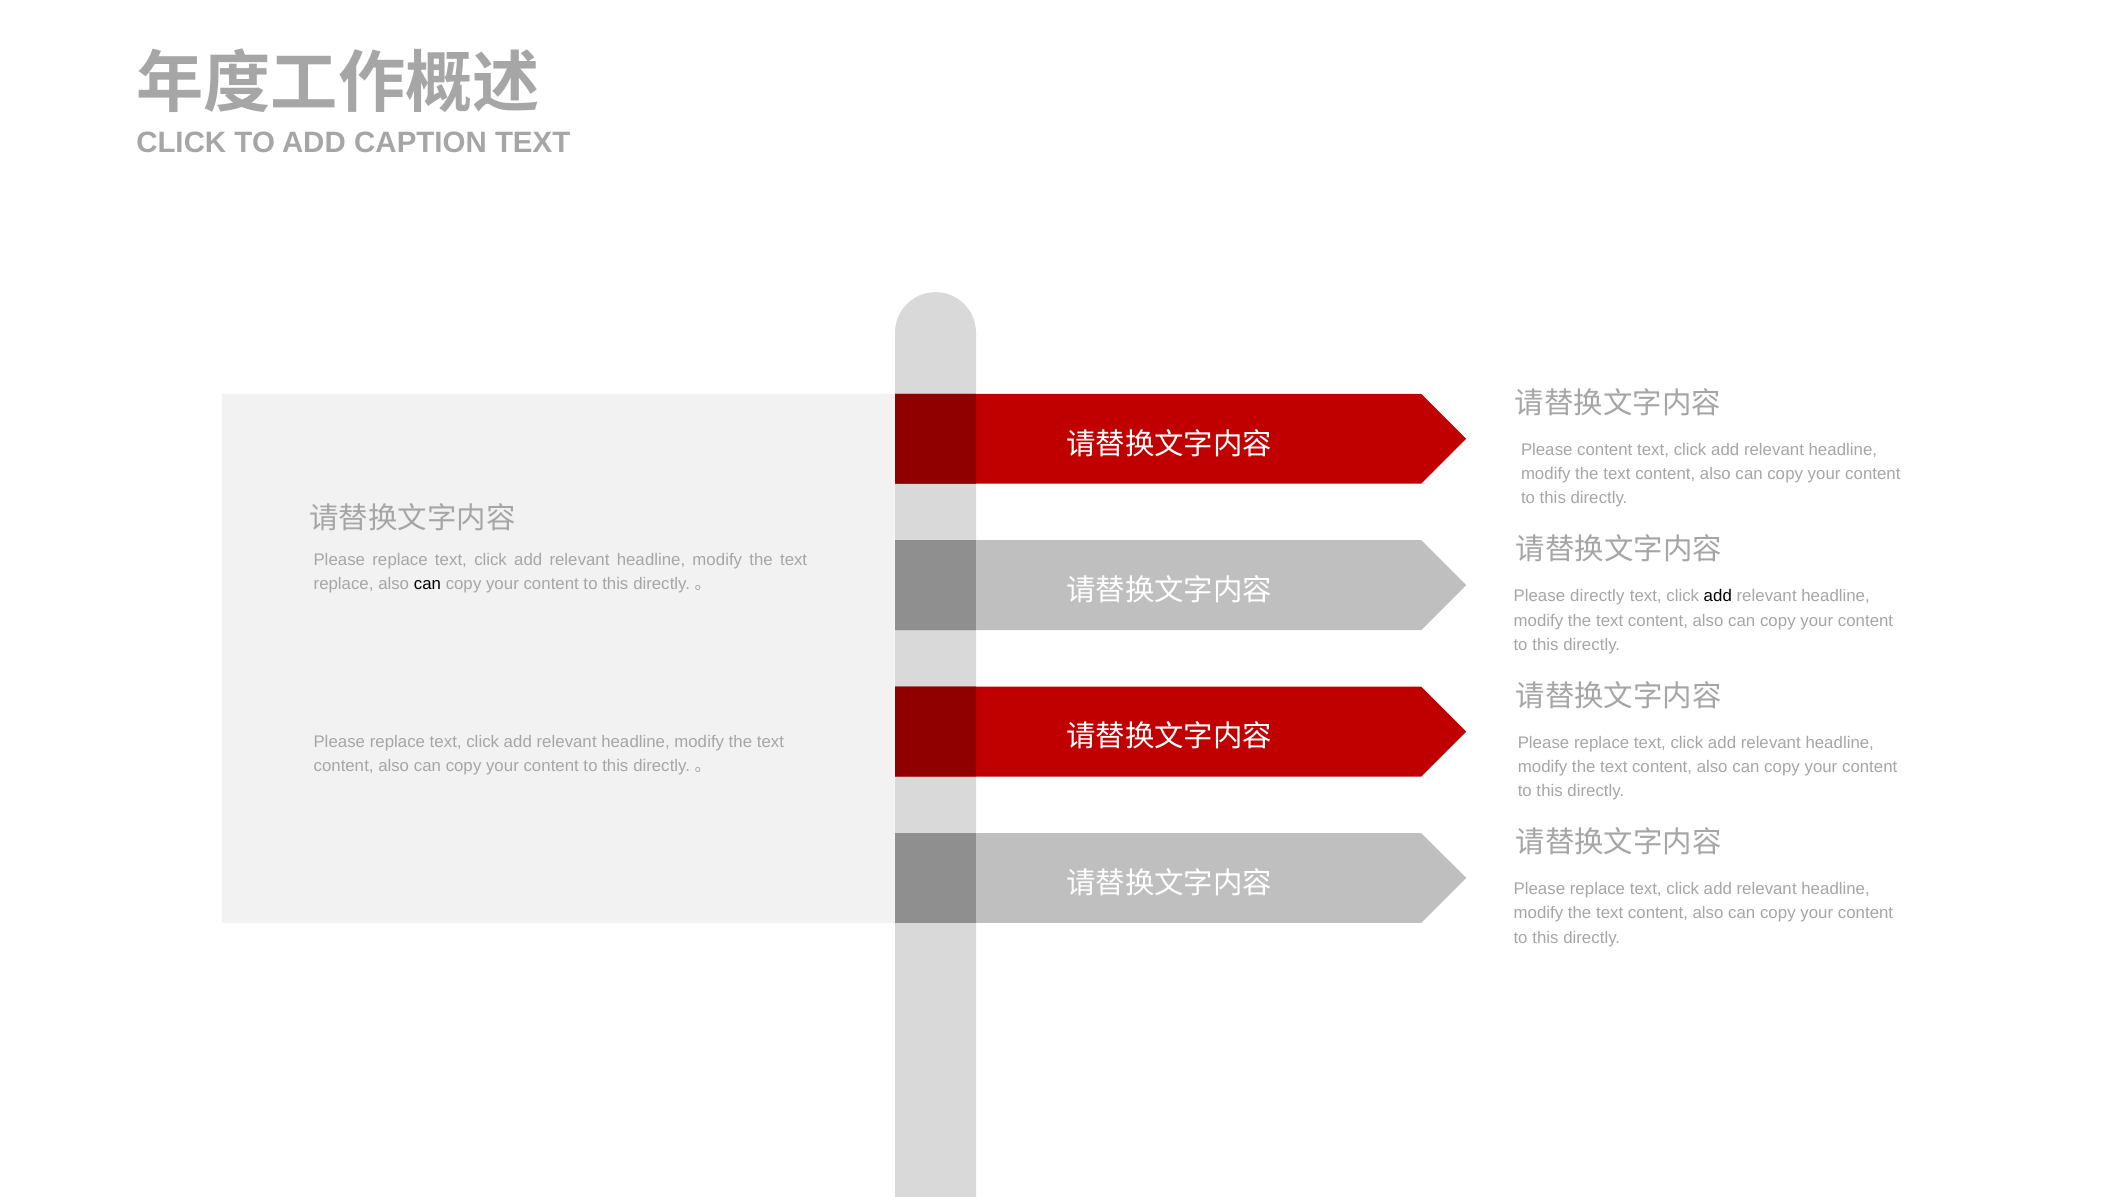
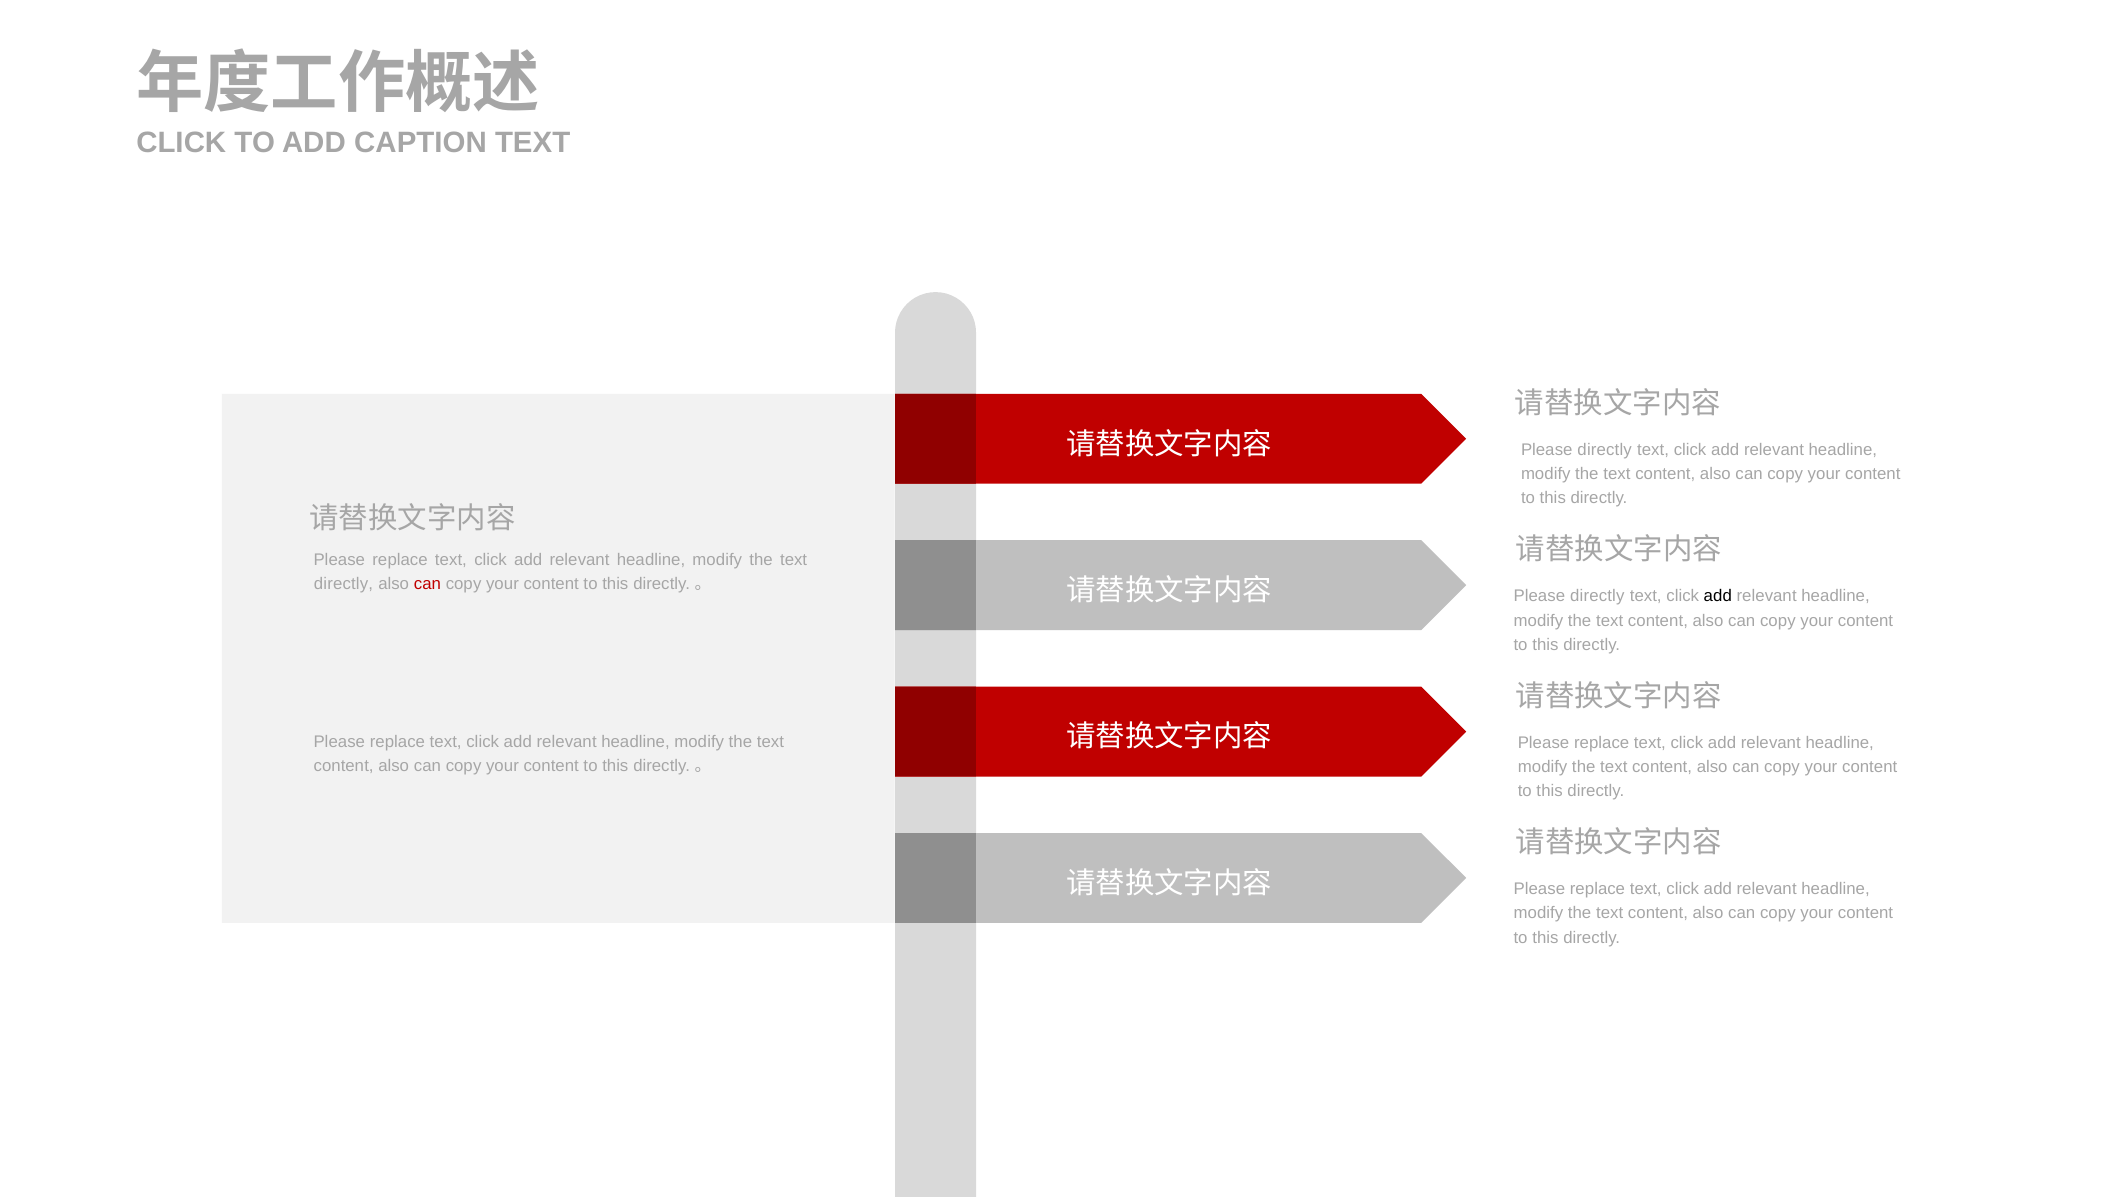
content at (1605, 450): content -> directly
replace at (344, 584): replace -> directly
can at (427, 584) colour: black -> red
